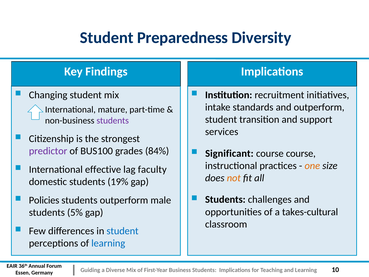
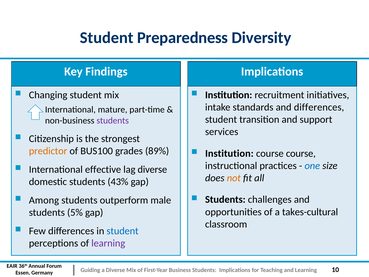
and outperform: outperform -> differences
predictor colour: purple -> orange
84%: 84% -> 89%
Significant at (229, 153): Significant -> Institution
one colour: orange -> blue
lag faculty: faculty -> diverse
19%: 19% -> 43%
Policies: Policies -> Among
learning at (108, 243) colour: blue -> purple
